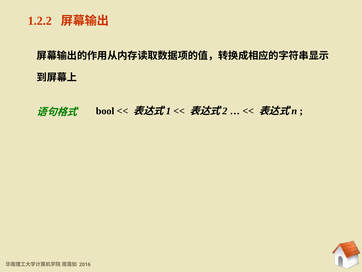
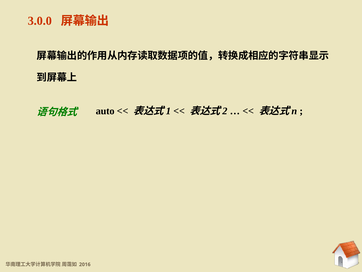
1.2.2: 1.2.2 -> 3.0.0
bool: bool -> auto
